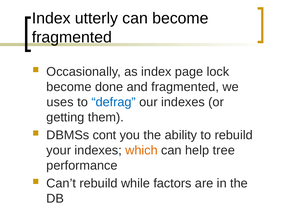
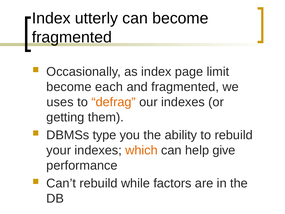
lock: lock -> limit
done: done -> each
defrag colour: blue -> orange
cont: cont -> type
tree: tree -> give
